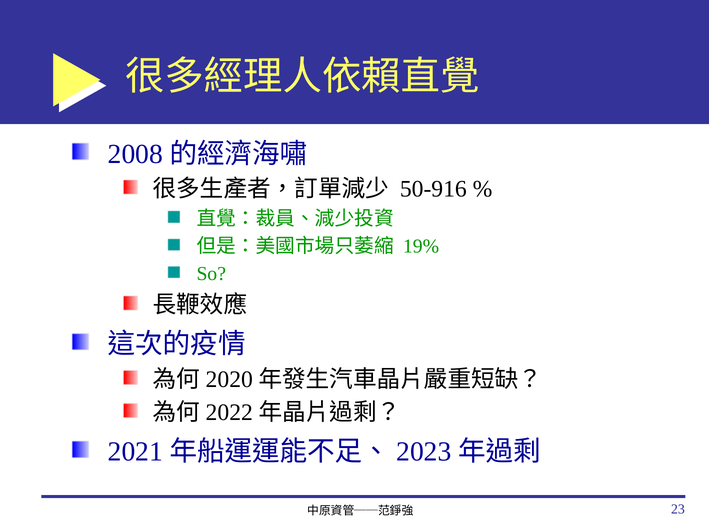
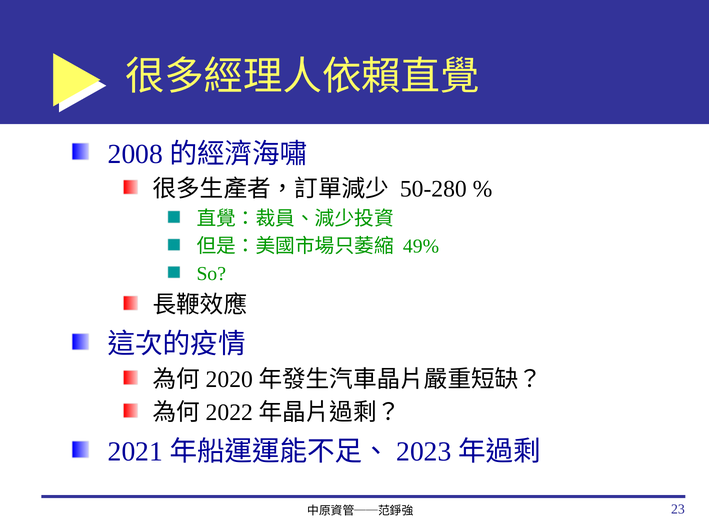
50-916: 50-916 -> 50-280
19%: 19% -> 49%
